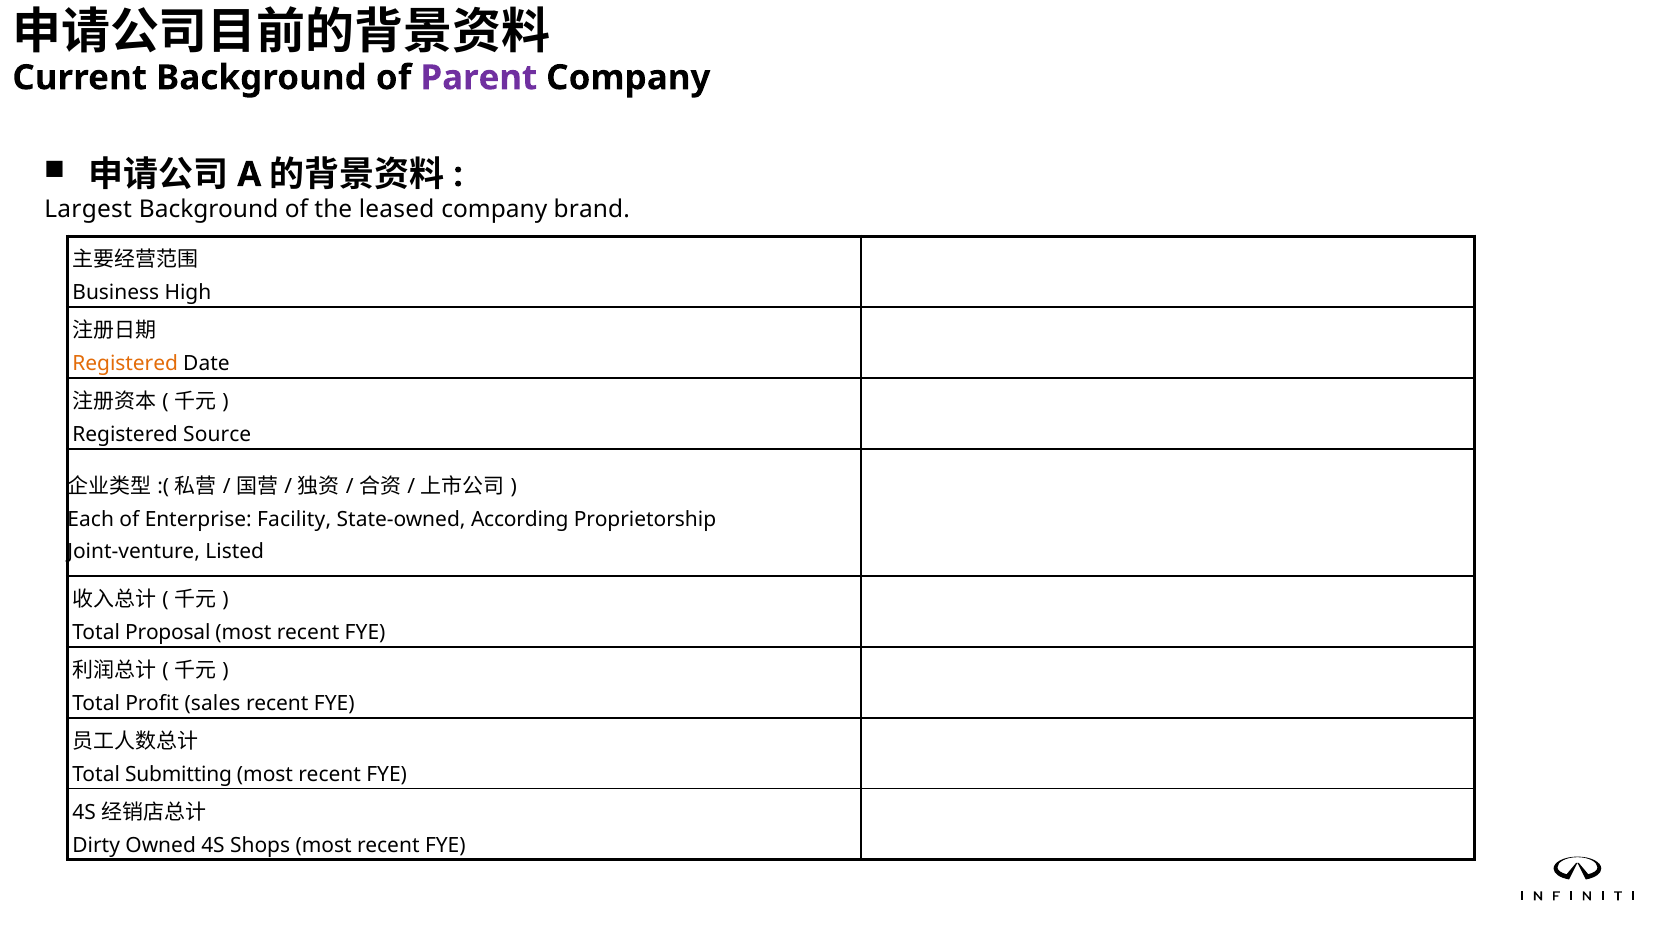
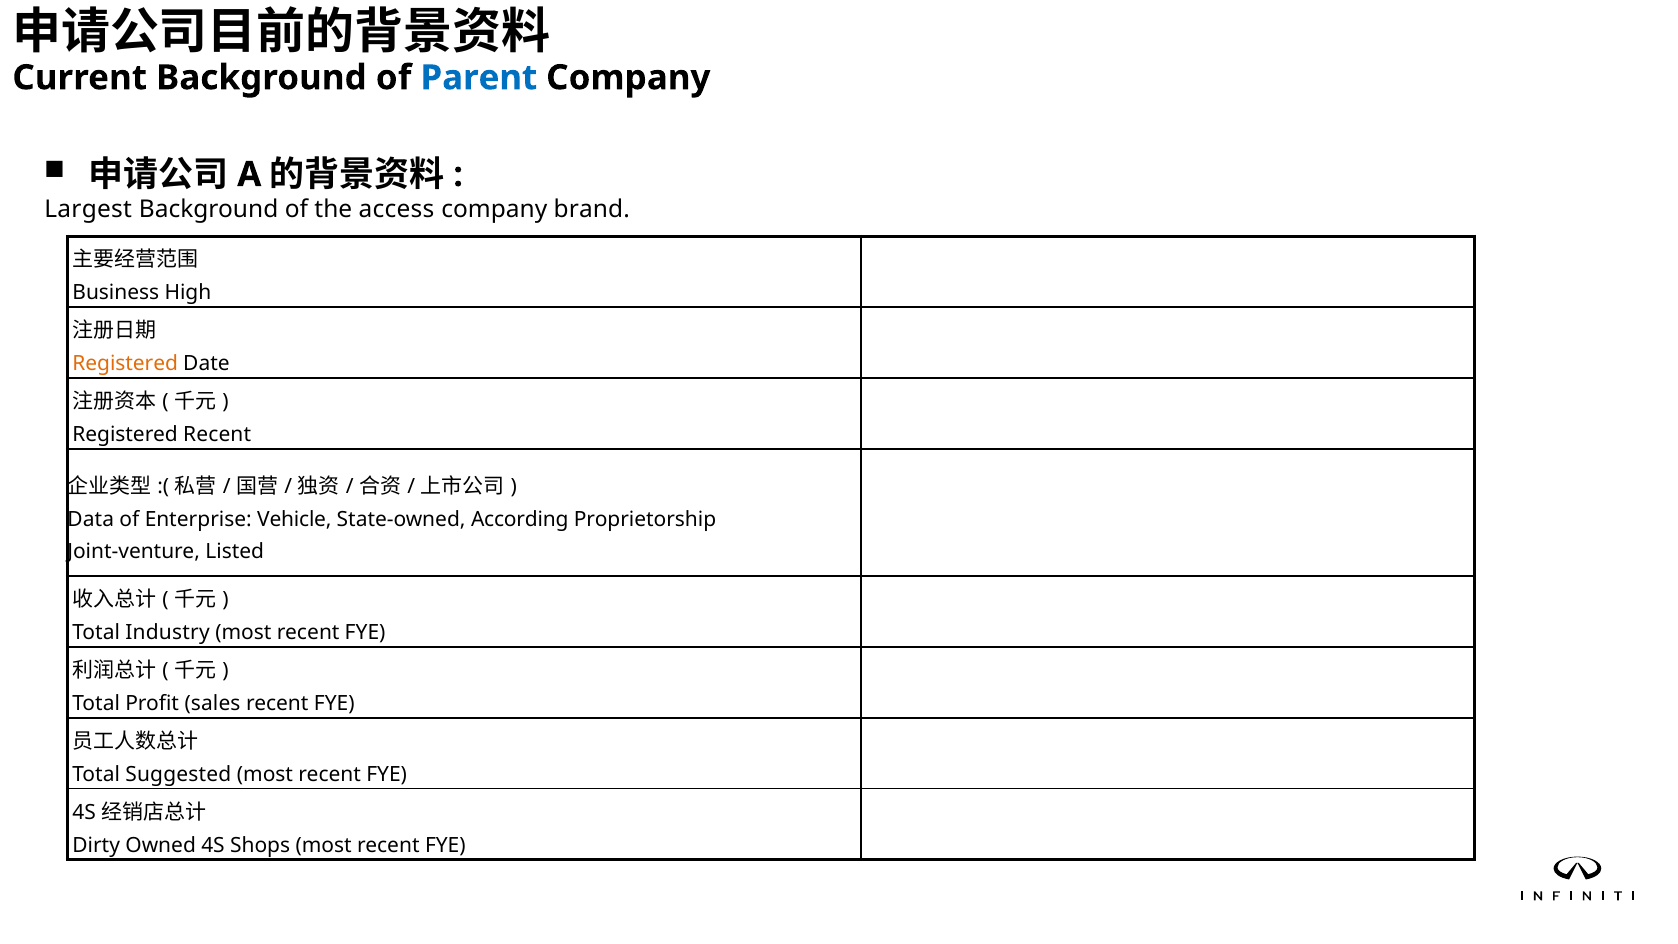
Parent colour: purple -> blue
leased: leased -> access
Registered Source: Source -> Recent
Each: Each -> Data
Facility: Facility -> Vehicle
Proposal: Proposal -> Industry
Submitting: Submitting -> Suggested
